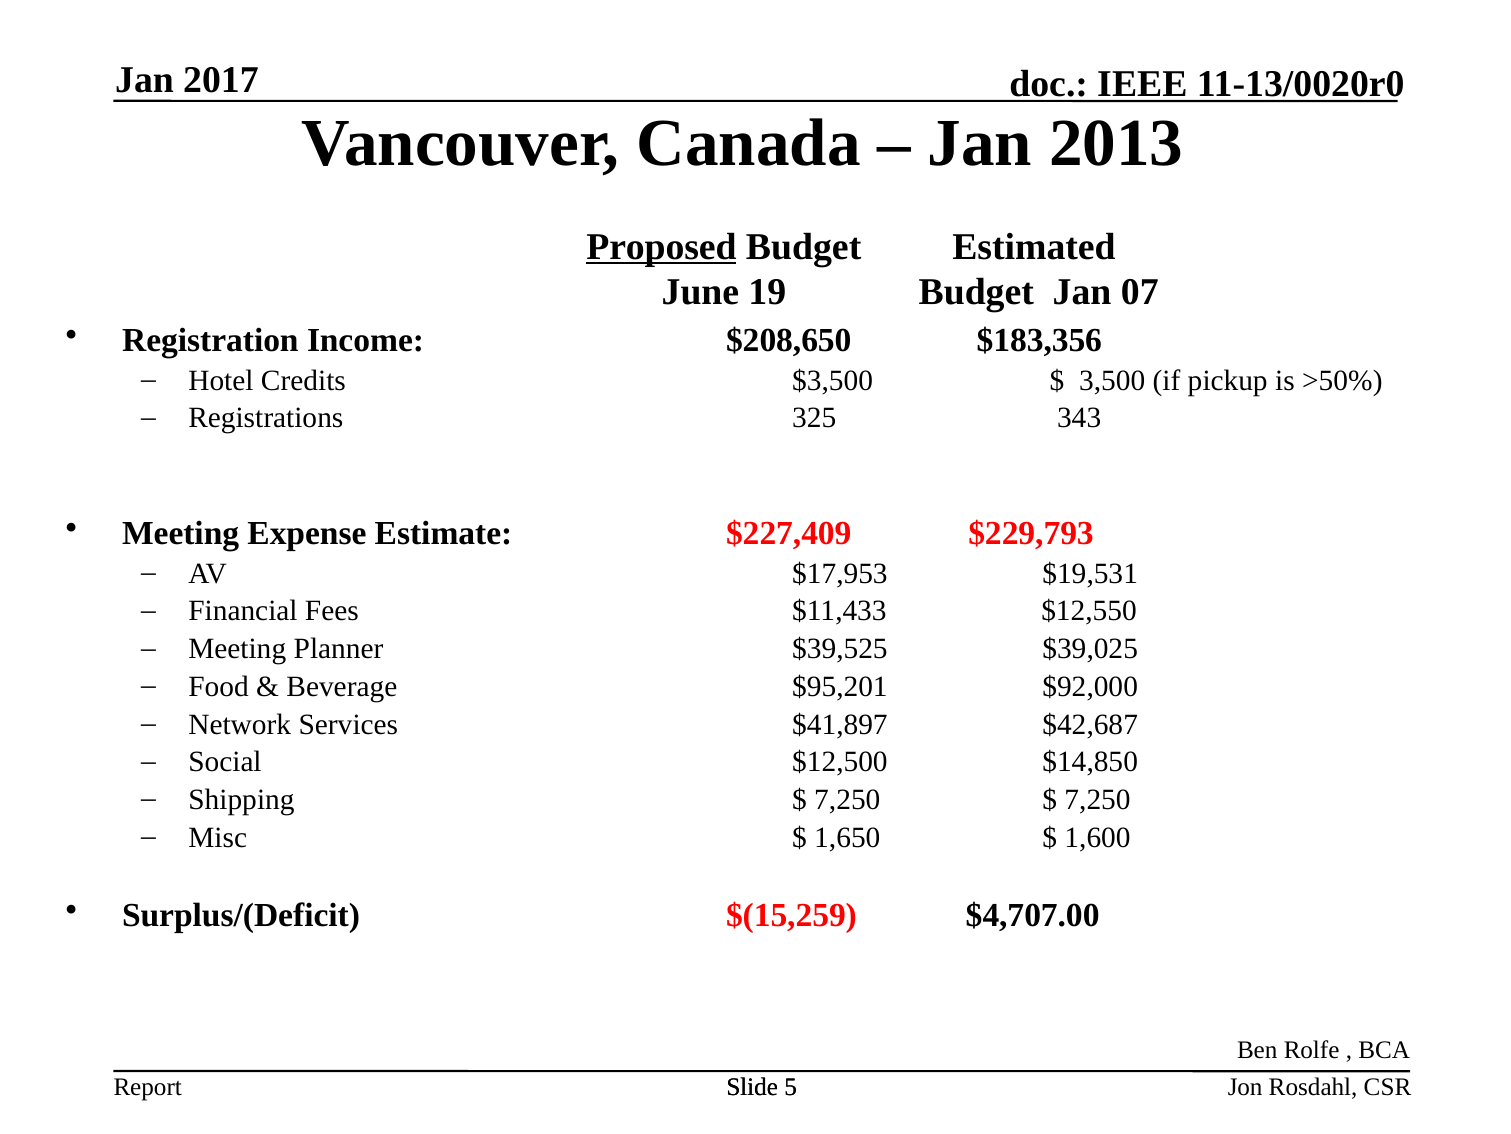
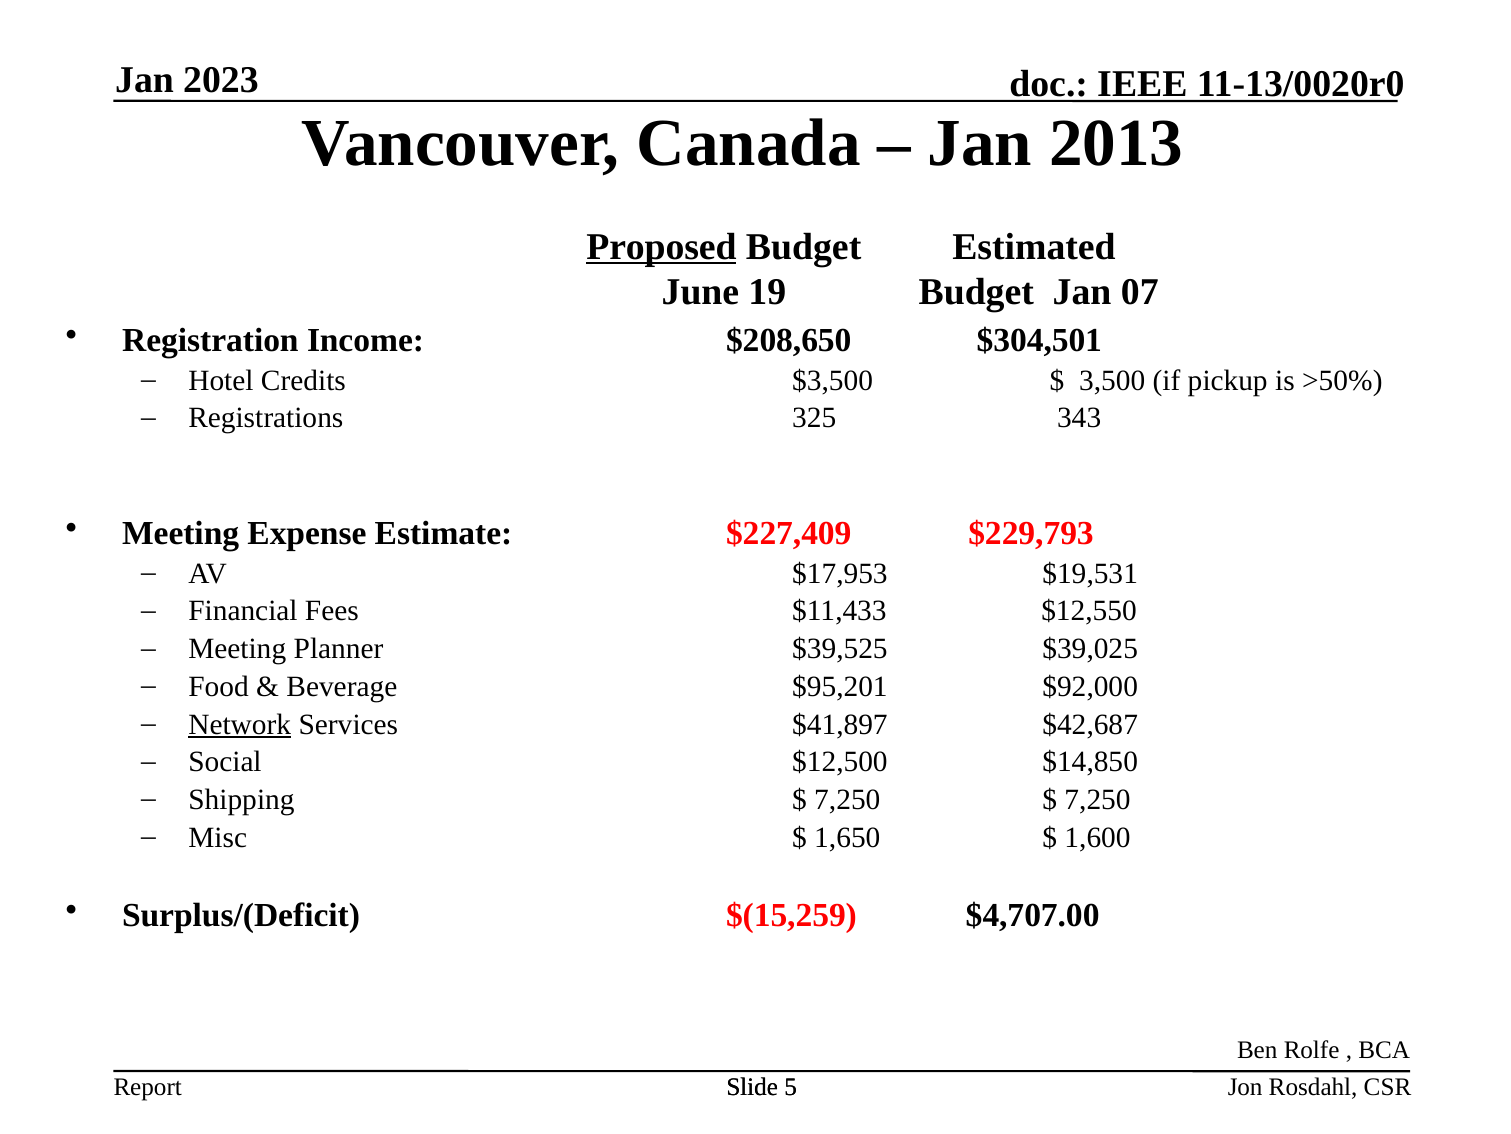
2017: 2017 -> 2023
$183,356: $183,356 -> $304,501
Network underline: none -> present
